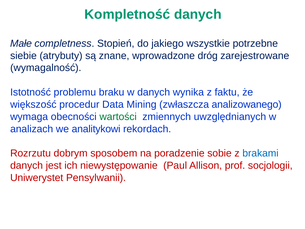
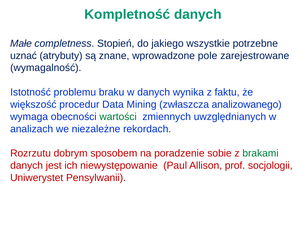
siebie: siebie -> uznać
dróg: dróg -> pole
analitykowi: analitykowi -> niezależne
brakami colour: blue -> green
